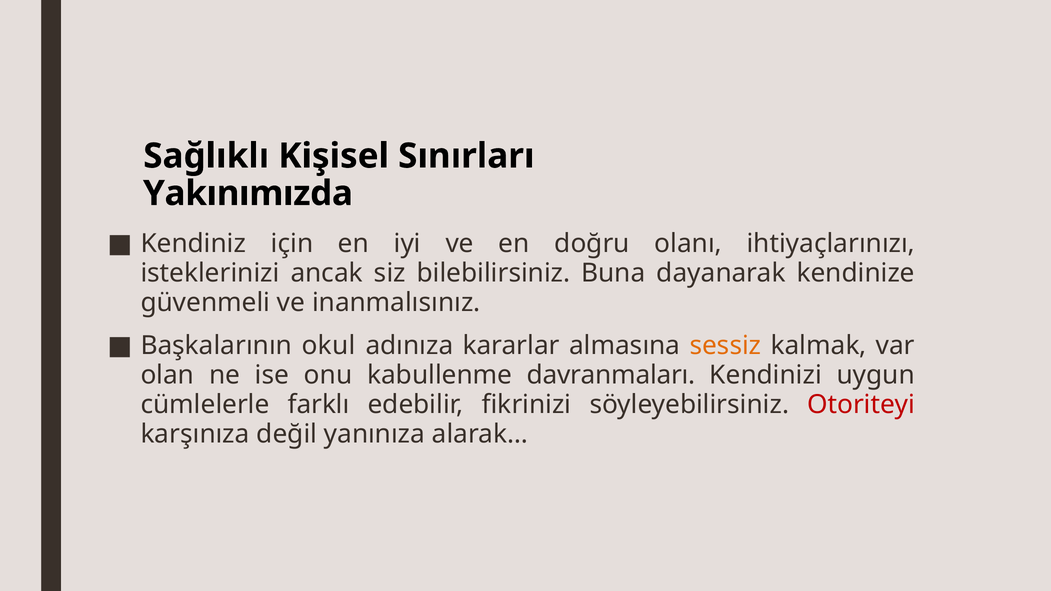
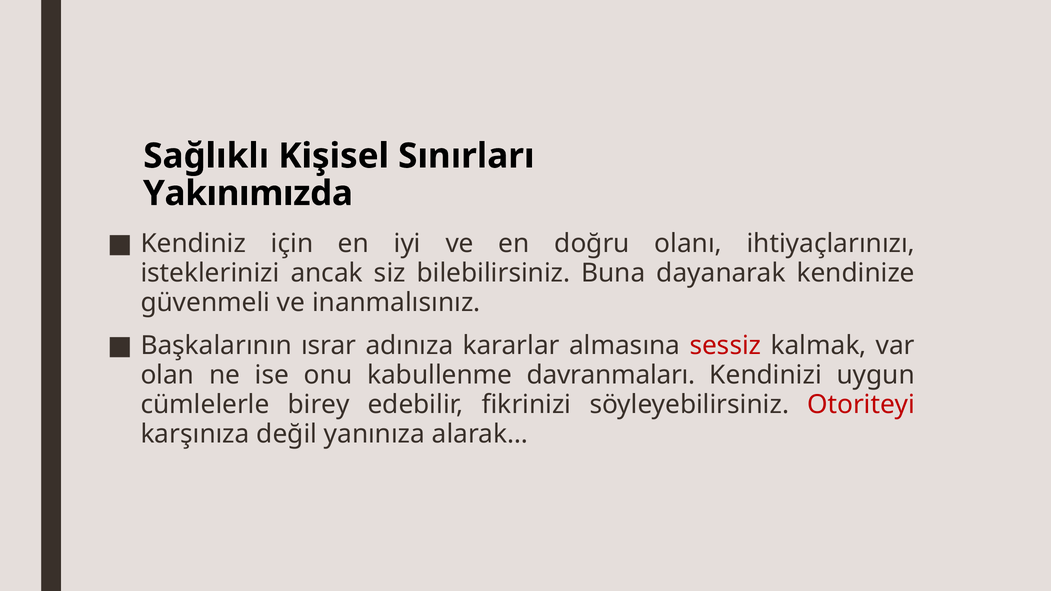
okul: okul -> ısrar
sessiz colour: orange -> red
farklı: farklı -> birey
